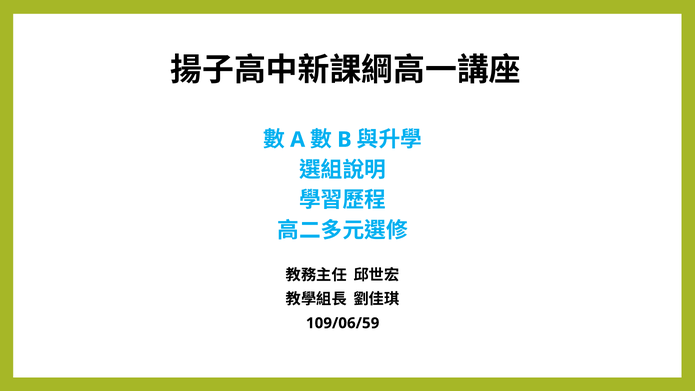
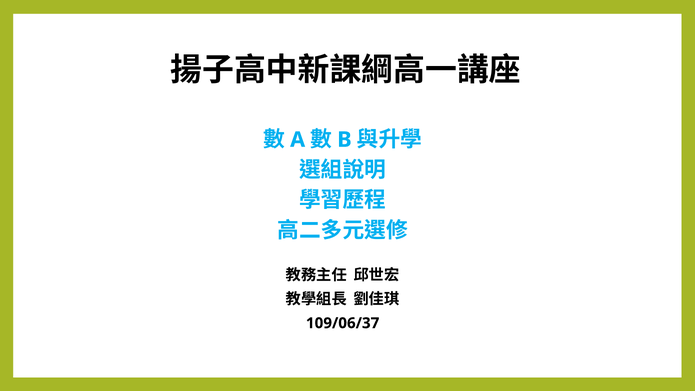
109/06/59: 109/06/59 -> 109/06/37
